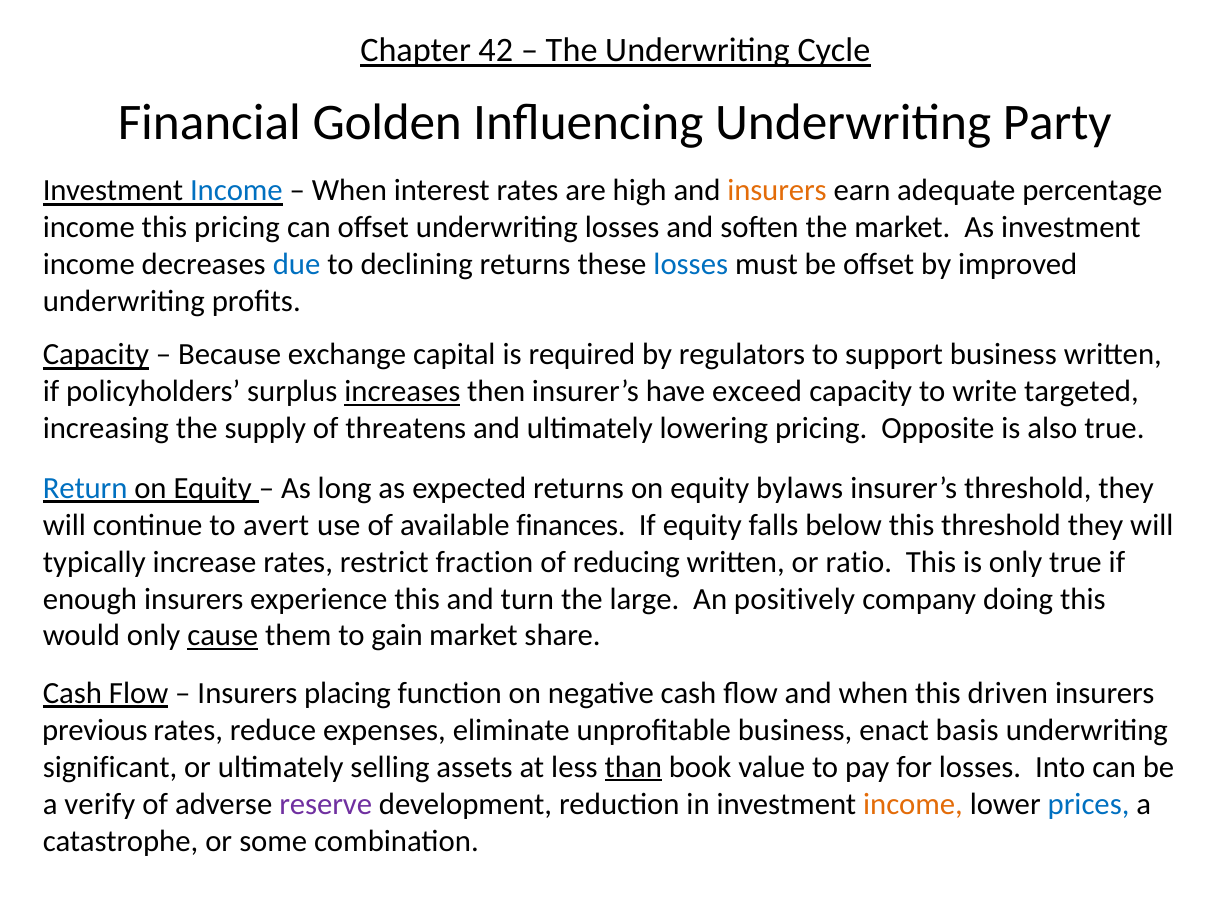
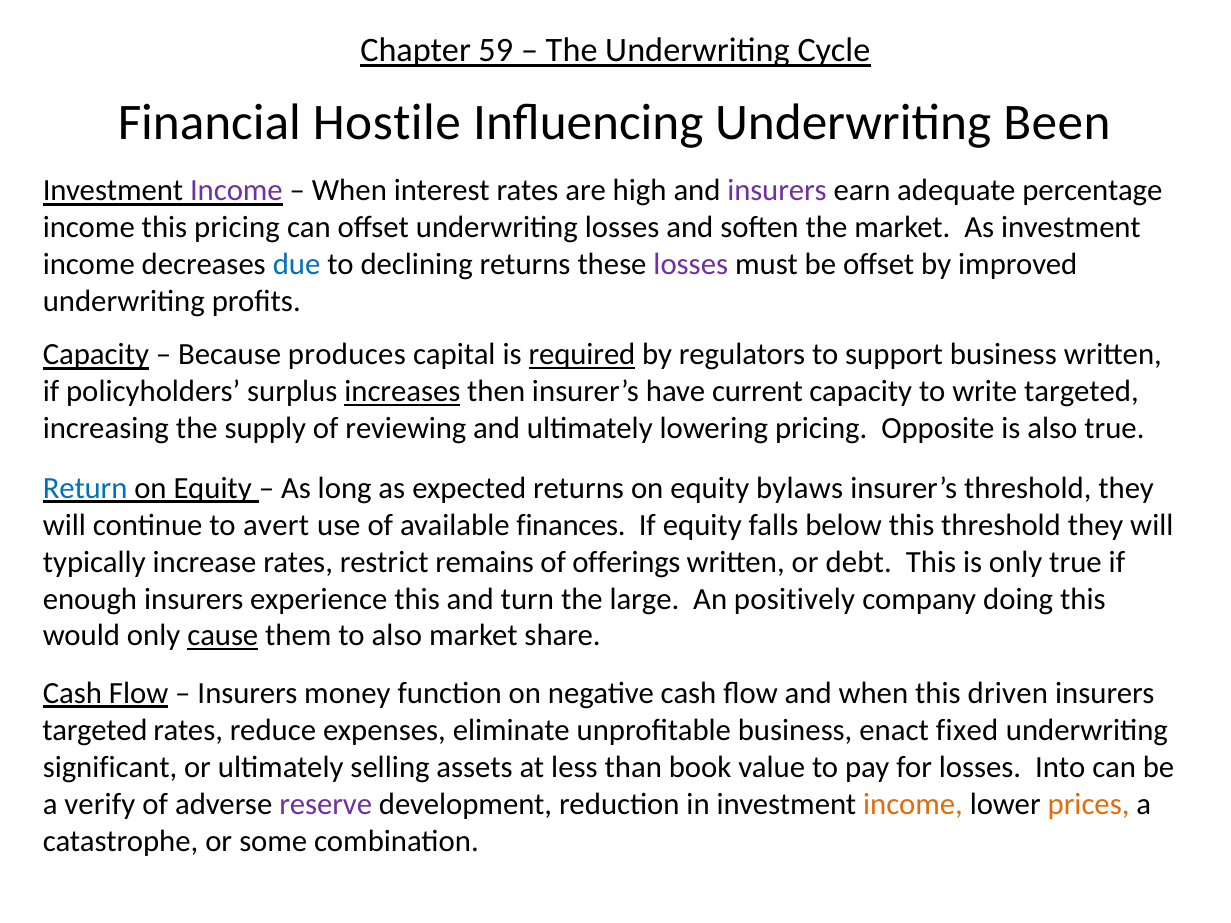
42: 42 -> 59
Golden: Golden -> Hostile
Party: Party -> Been
Income at (236, 191) colour: blue -> purple
insurers at (777, 191) colour: orange -> purple
losses at (691, 265) colour: blue -> purple
exchange: exchange -> produces
required underline: none -> present
exceed: exceed -> current
threatens: threatens -> reviewing
fraction: fraction -> remains
reducing: reducing -> offerings
ratio: ratio -> debt
to gain: gain -> also
placing: placing -> money
previous at (95, 730): previous -> targeted
basis: basis -> fixed
than underline: present -> none
prices colour: blue -> orange
